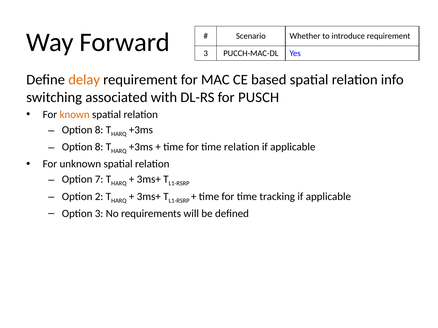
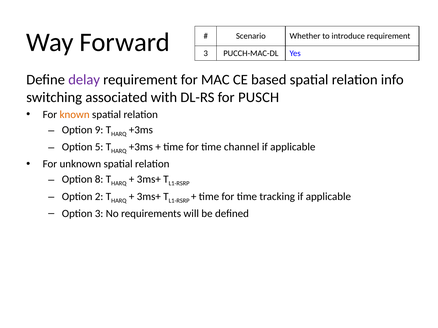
delay colour: orange -> purple
8 at (99, 130): 8 -> 9
8 at (99, 147): 8 -> 5
time relation: relation -> channel
7: 7 -> 8
